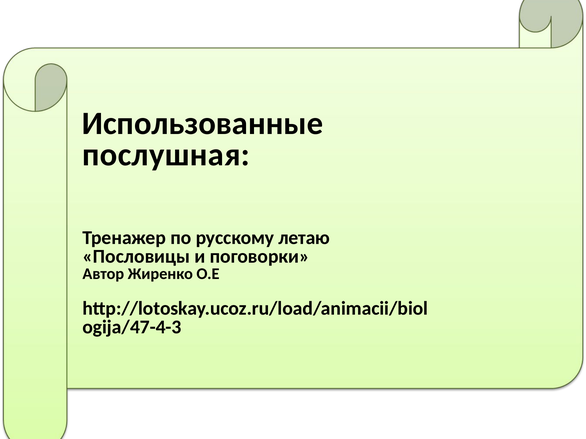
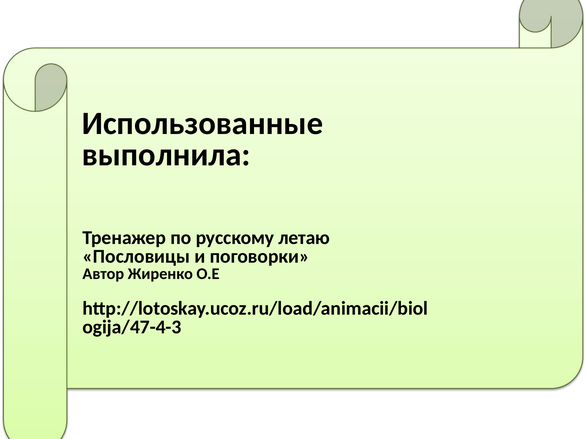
послушная: послушная -> выполнила
